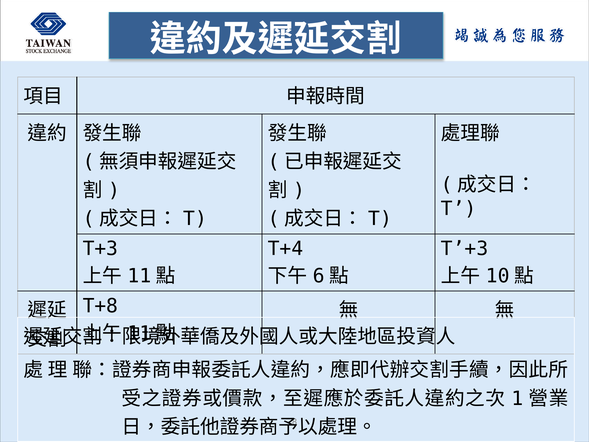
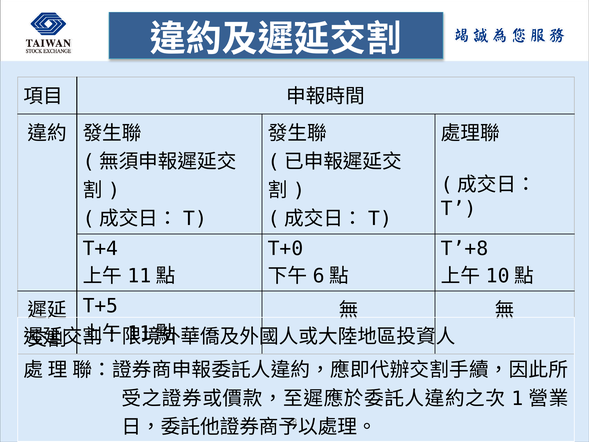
T+3: T+3 -> T+4
T+4: T+4 -> T+0
T’+3: T’+3 -> T’+8
T+8: T+8 -> T+5
